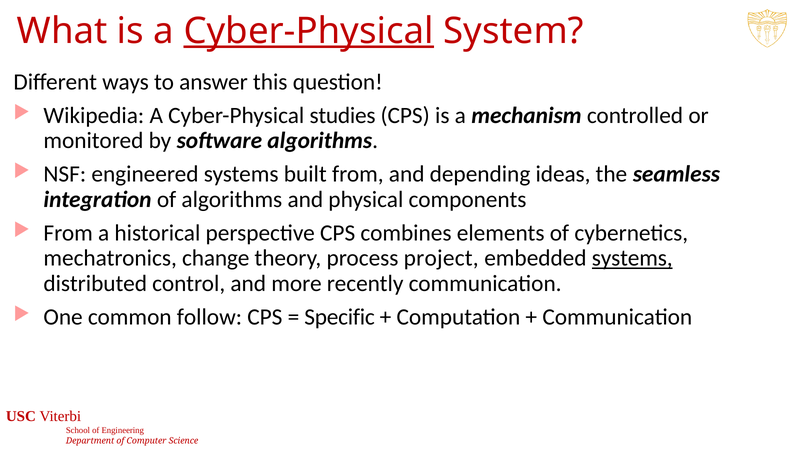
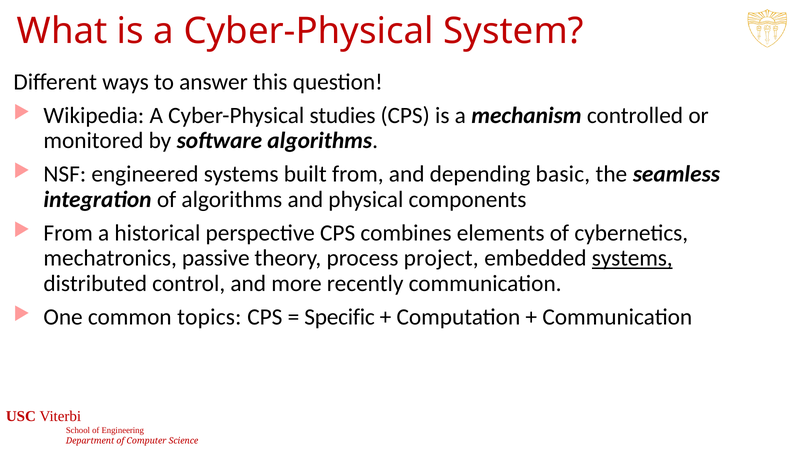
Cyber-Physical at (309, 31) underline: present -> none
ideas: ideas -> basic
change: change -> passive
follow: follow -> topics
